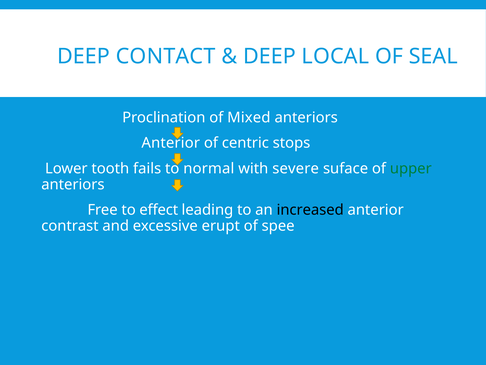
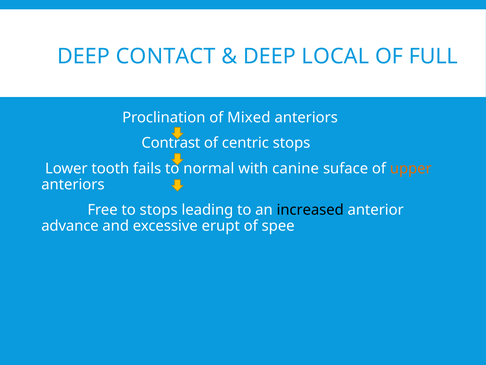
SEAL: SEAL -> FULL
Anterior at (171, 143): Anterior -> Contrast
severe: severe -> canine
upper colour: green -> orange
to effect: effect -> stops
contrast: contrast -> advance
